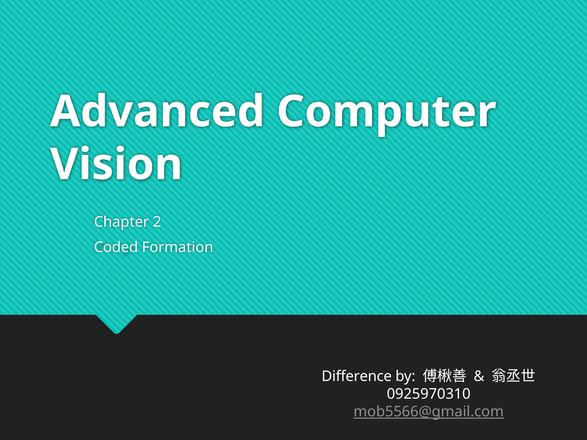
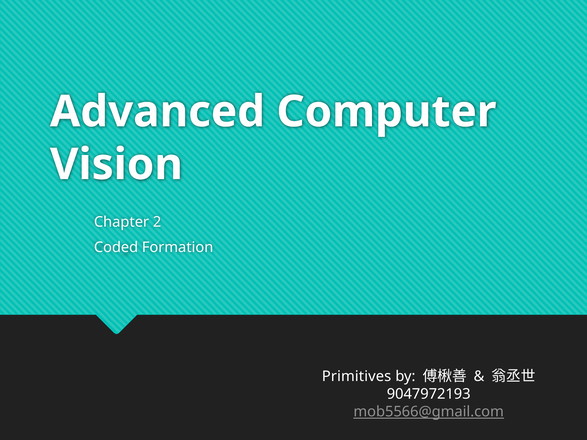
Difference: Difference -> Primitives
0925970310: 0925970310 -> 9047972193
